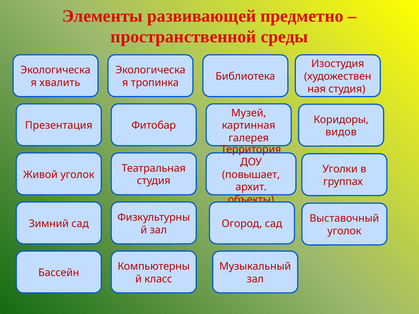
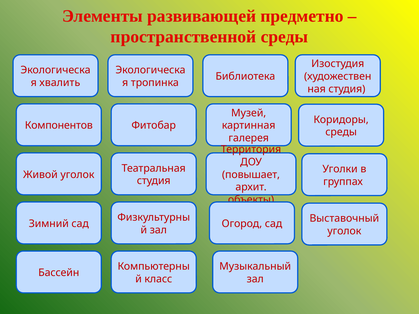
Презентация: Презентация -> Компонентов
видов at (341, 132): видов -> среды
